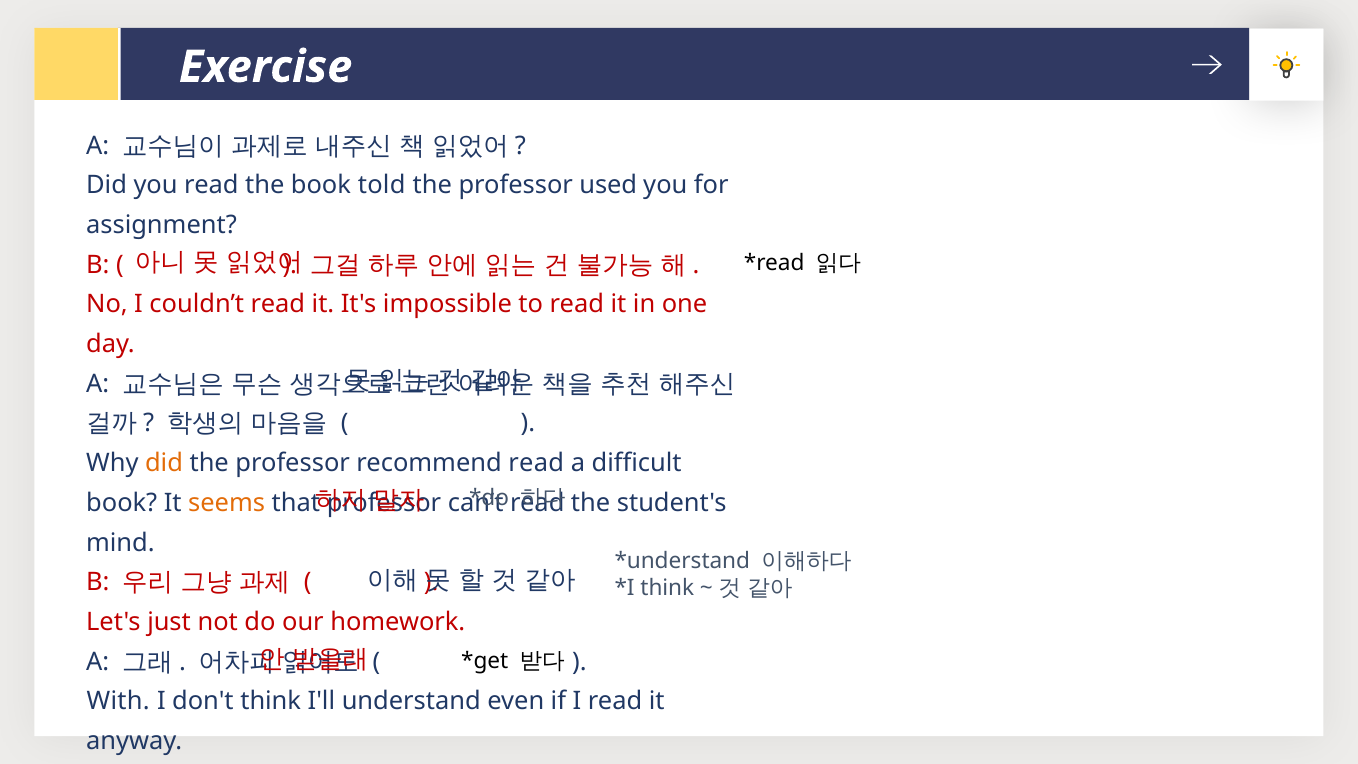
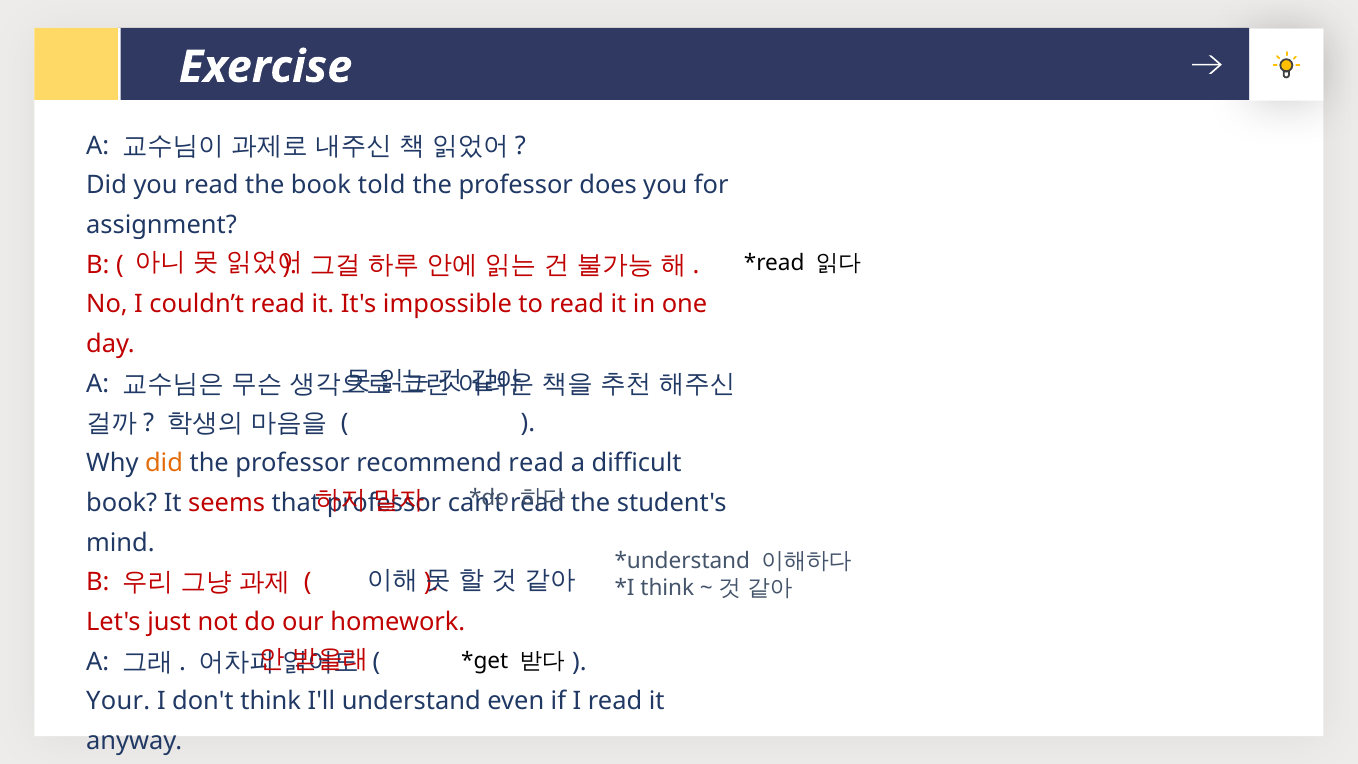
used: used -> does
seems colour: orange -> red
With: With -> Your
